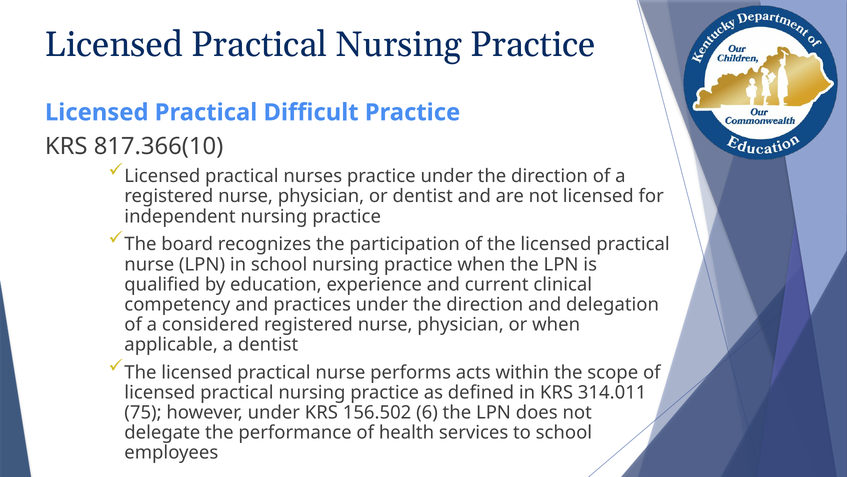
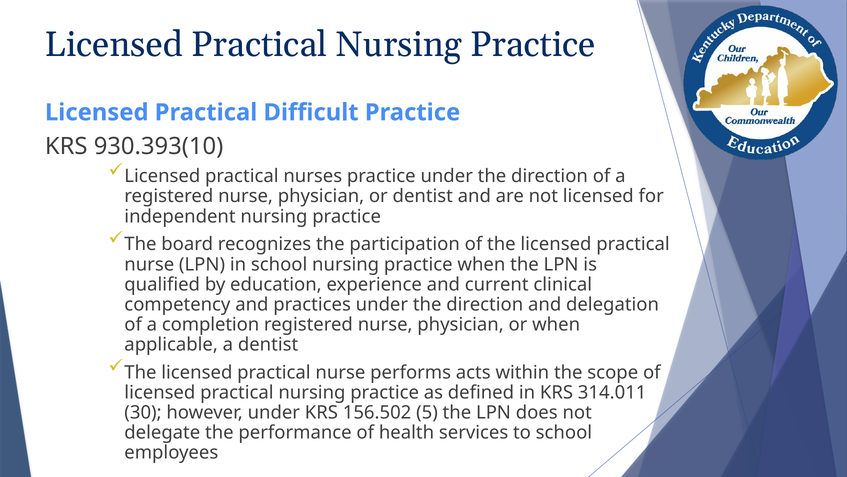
817.366(10: 817.366(10 -> 930.393(10
considered: considered -> completion
75: 75 -> 30
6: 6 -> 5
